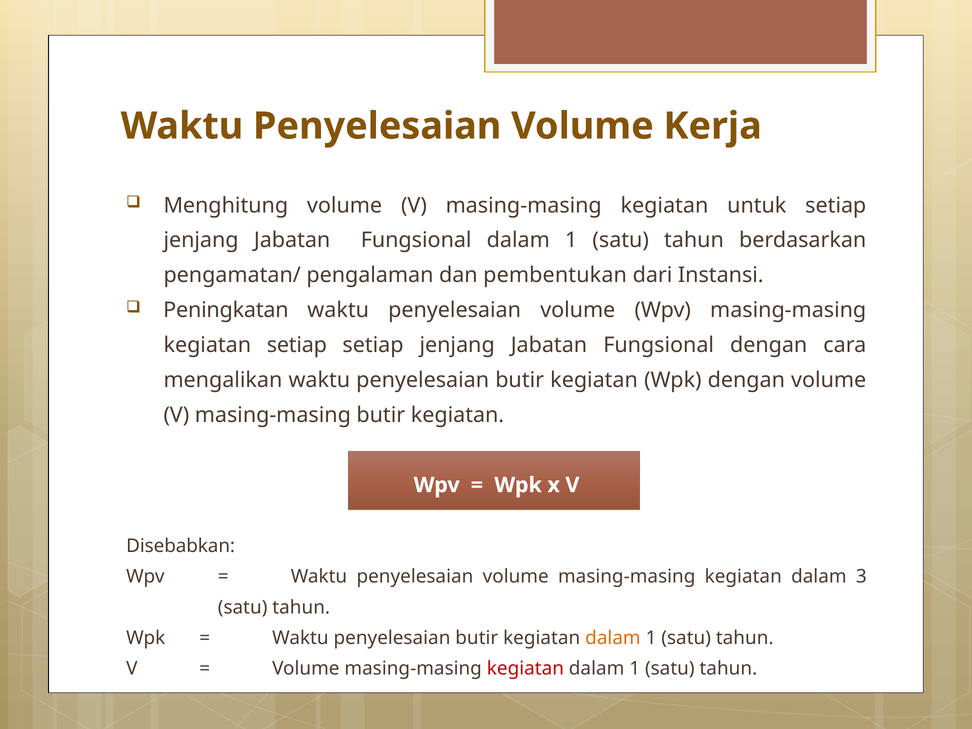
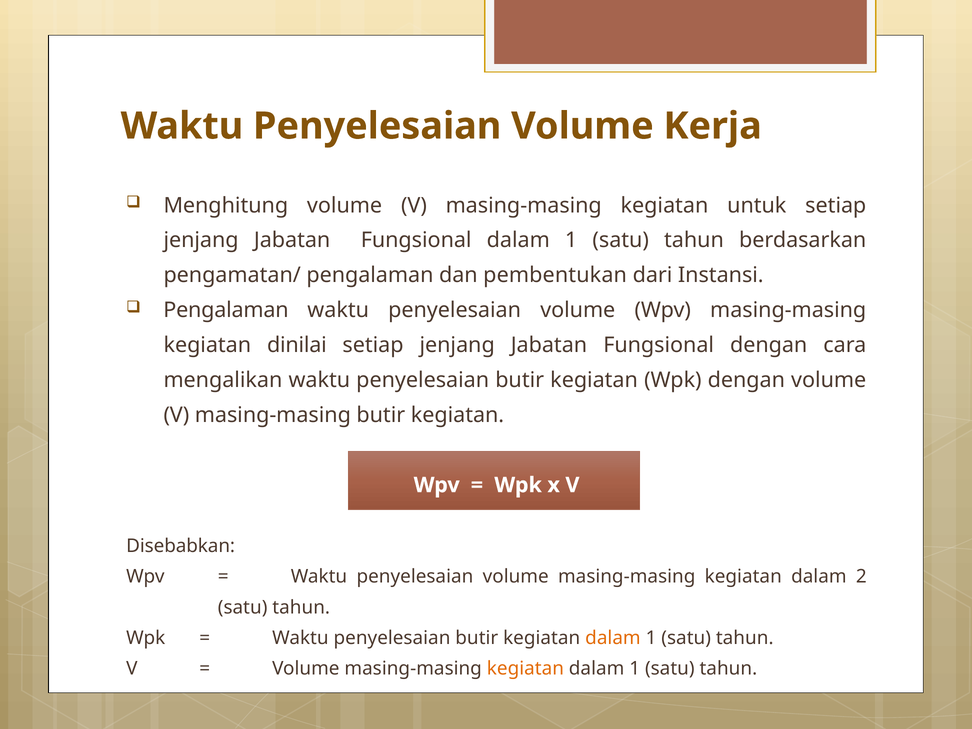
Peningkatan at (226, 310): Peningkatan -> Pengalaman
kegiatan setiap: setiap -> dinilai
3: 3 -> 2
kegiatan at (525, 669) colour: red -> orange
